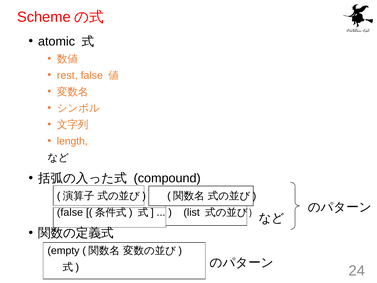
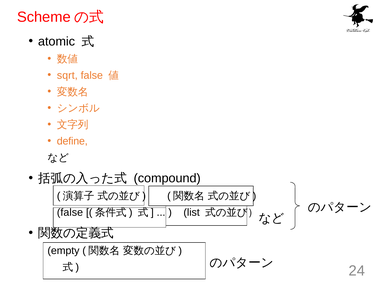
rest: rest -> sqrt
length: length -> define
